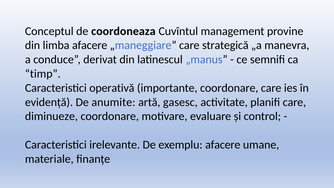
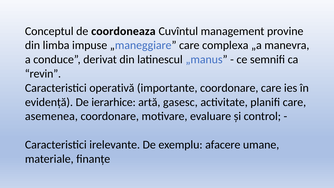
limba afacere: afacere -> impuse
strategică: strategică -> complexa
timp: timp -> revin
anumite: anumite -> ierarhice
diminueze: diminueze -> asemenea
